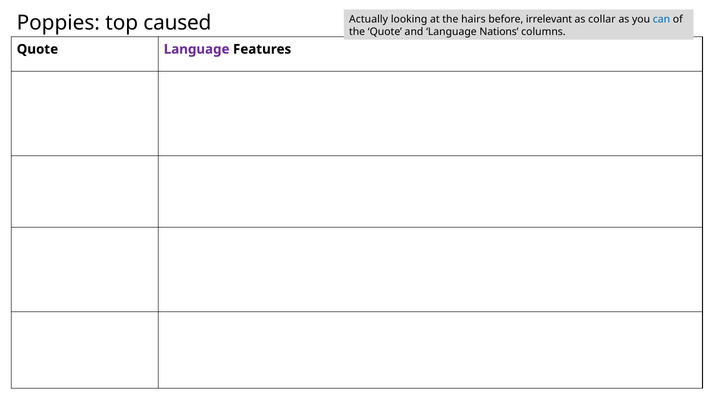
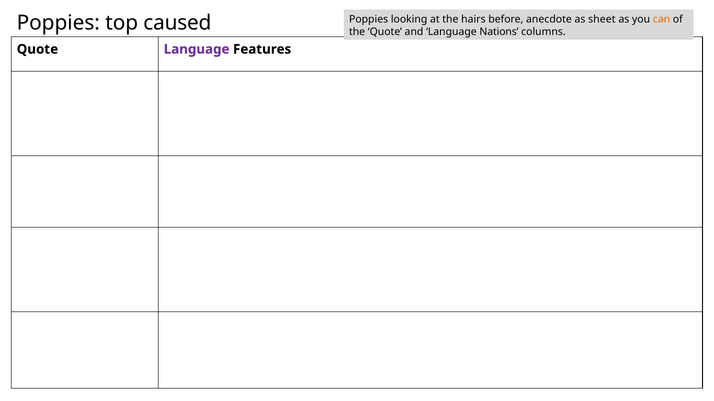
Actually at (369, 19): Actually -> Poppies
irrelevant: irrelevant -> anecdote
collar: collar -> sheet
can colour: blue -> orange
